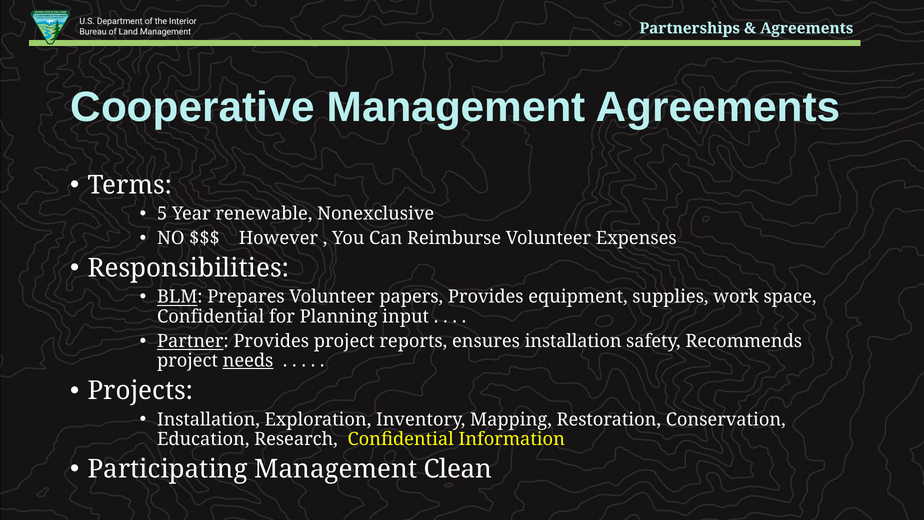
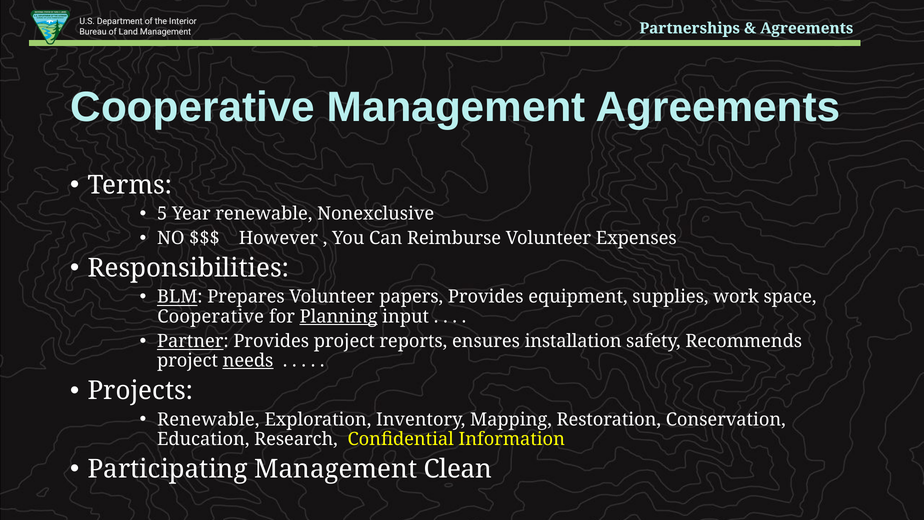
Confidential at (211, 317): Confidential -> Cooperative
Planning underline: none -> present
Installation at (208, 419): Installation -> Renewable
